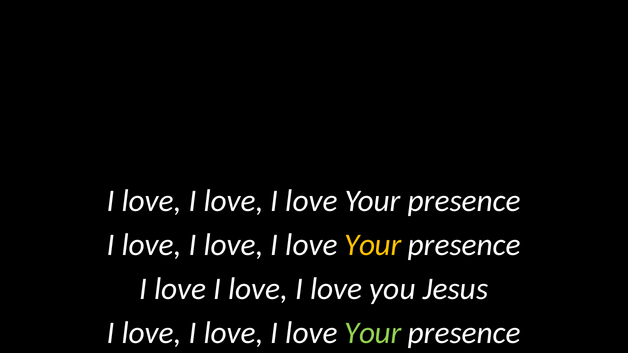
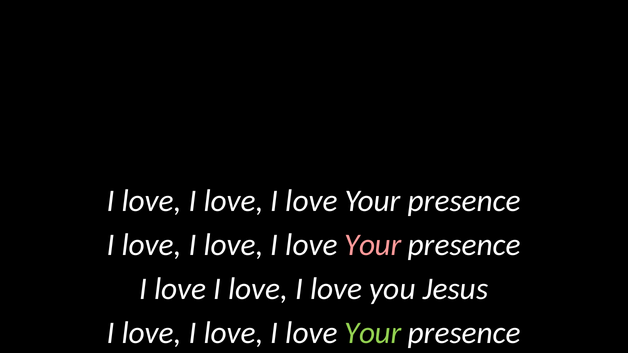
Your at (373, 245) colour: yellow -> pink
